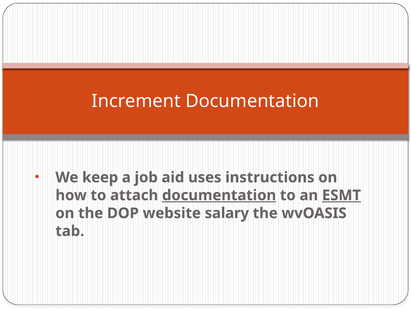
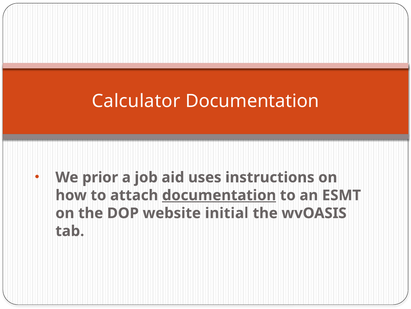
Increment: Increment -> Calculator
keep: keep -> prior
ESMT underline: present -> none
salary: salary -> initial
